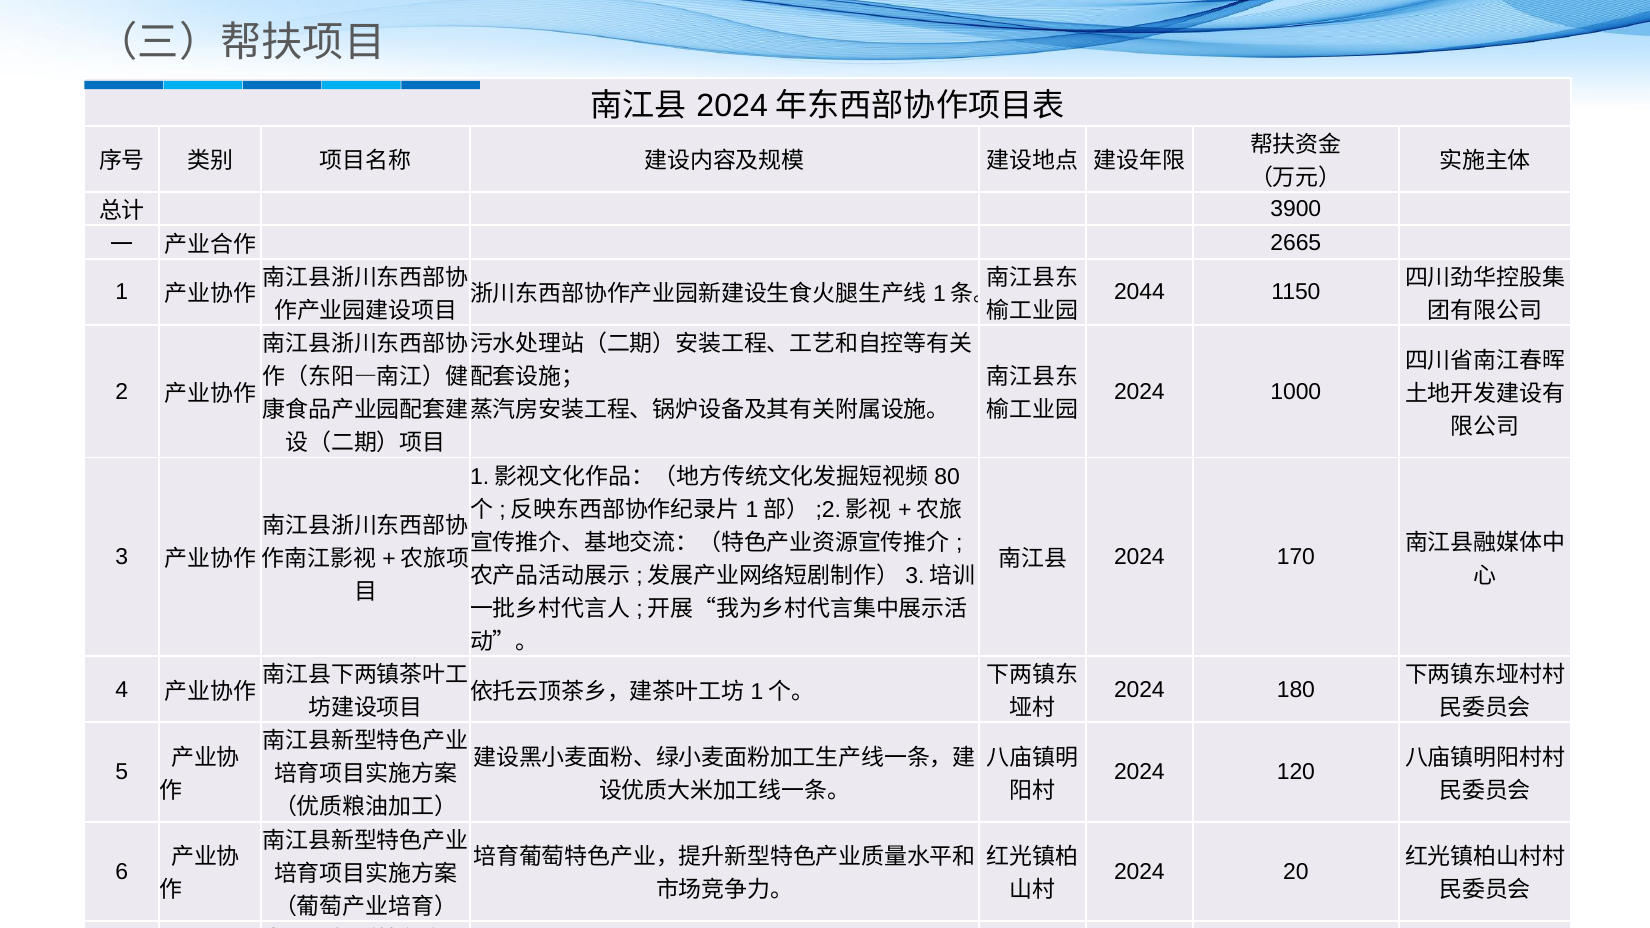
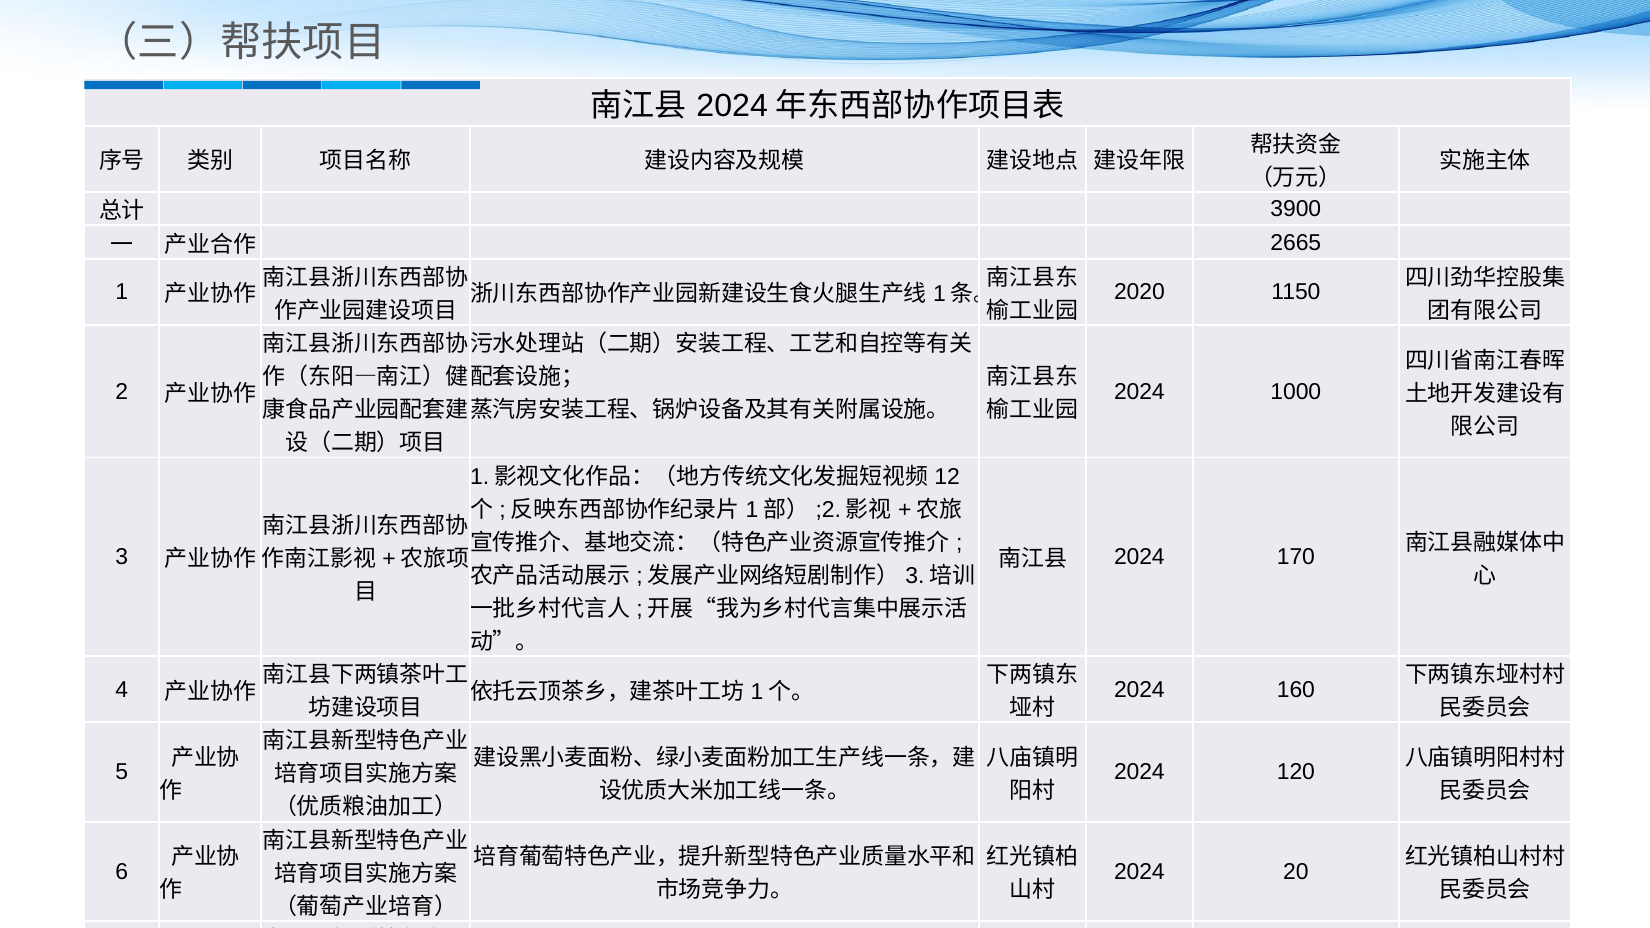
2044: 2044 -> 2020
80: 80 -> 12
180: 180 -> 160
